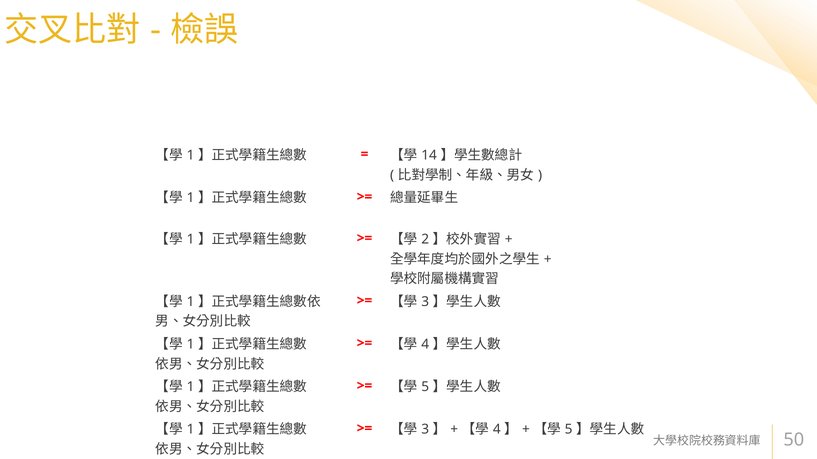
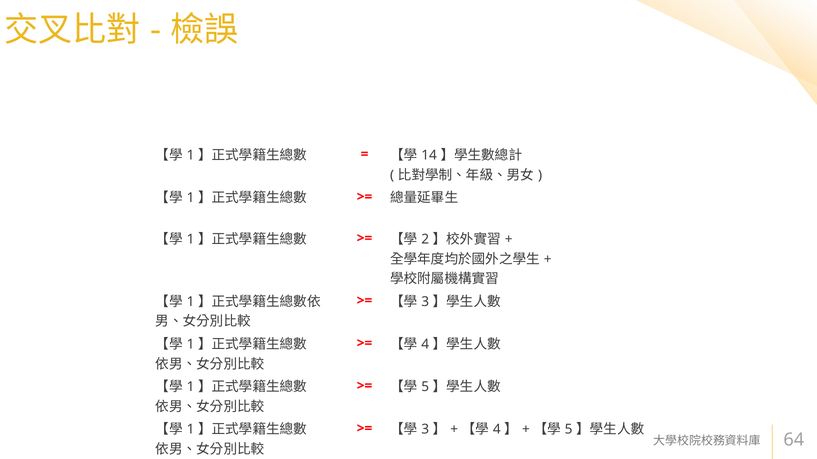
50: 50 -> 64
